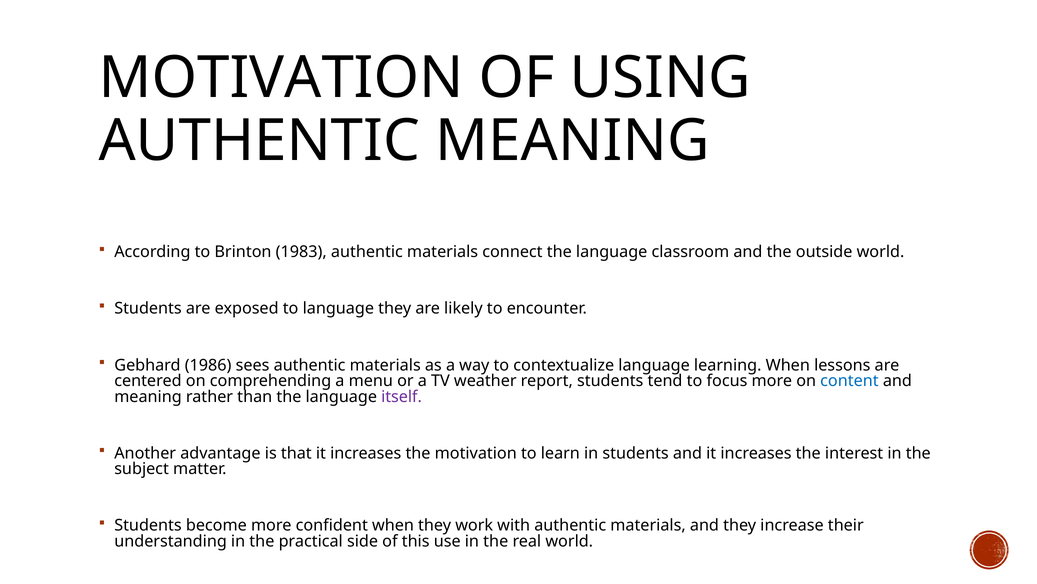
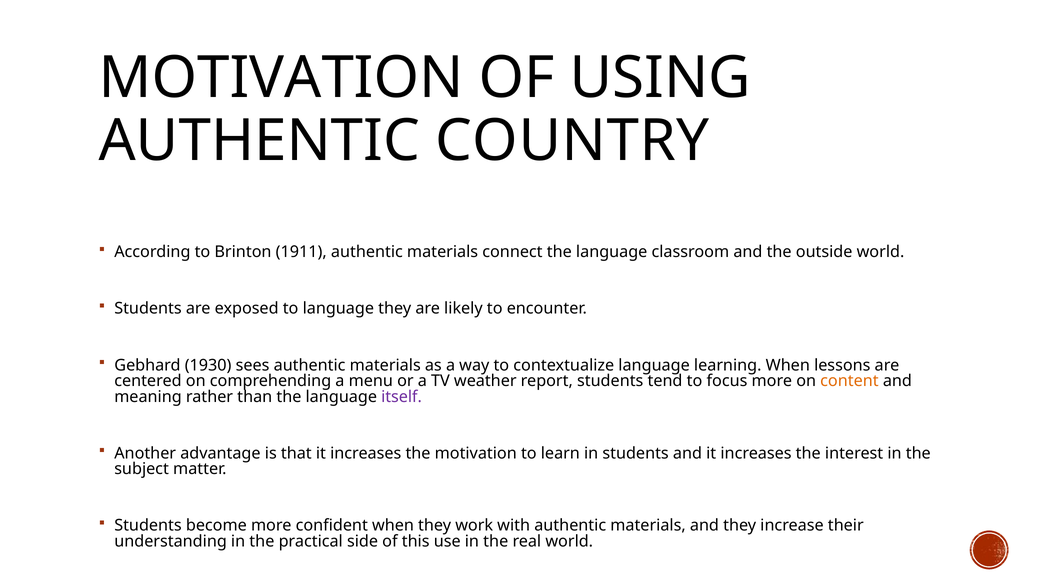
AUTHENTIC MEANING: MEANING -> COUNTRY
1983: 1983 -> 1911
1986: 1986 -> 1930
content colour: blue -> orange
